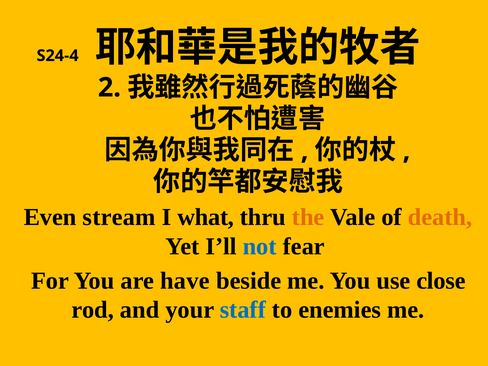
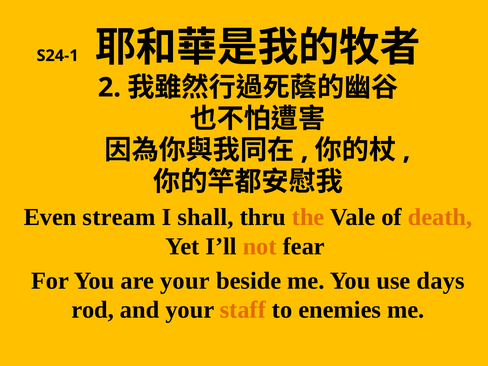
S24-4: S24-4 -> S24-1
what: what -> shall
not colour: blue -> orange
are have: have -> your
close: close -> days
staff colour: blue -> orange
